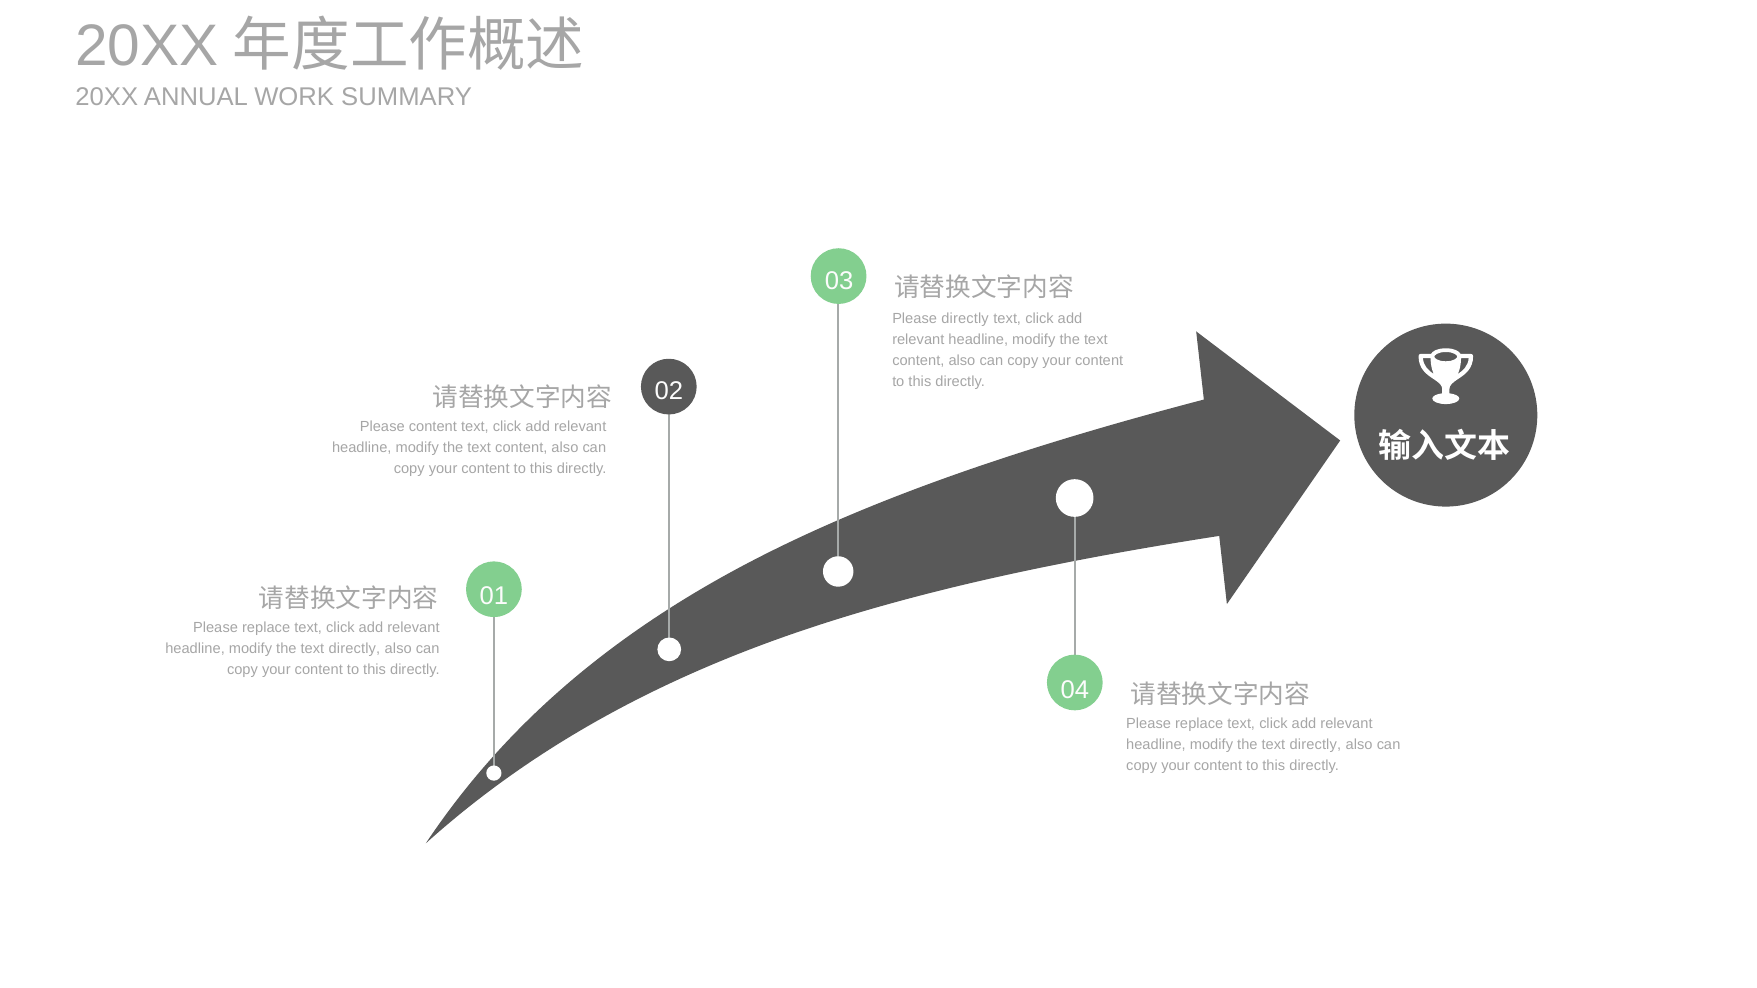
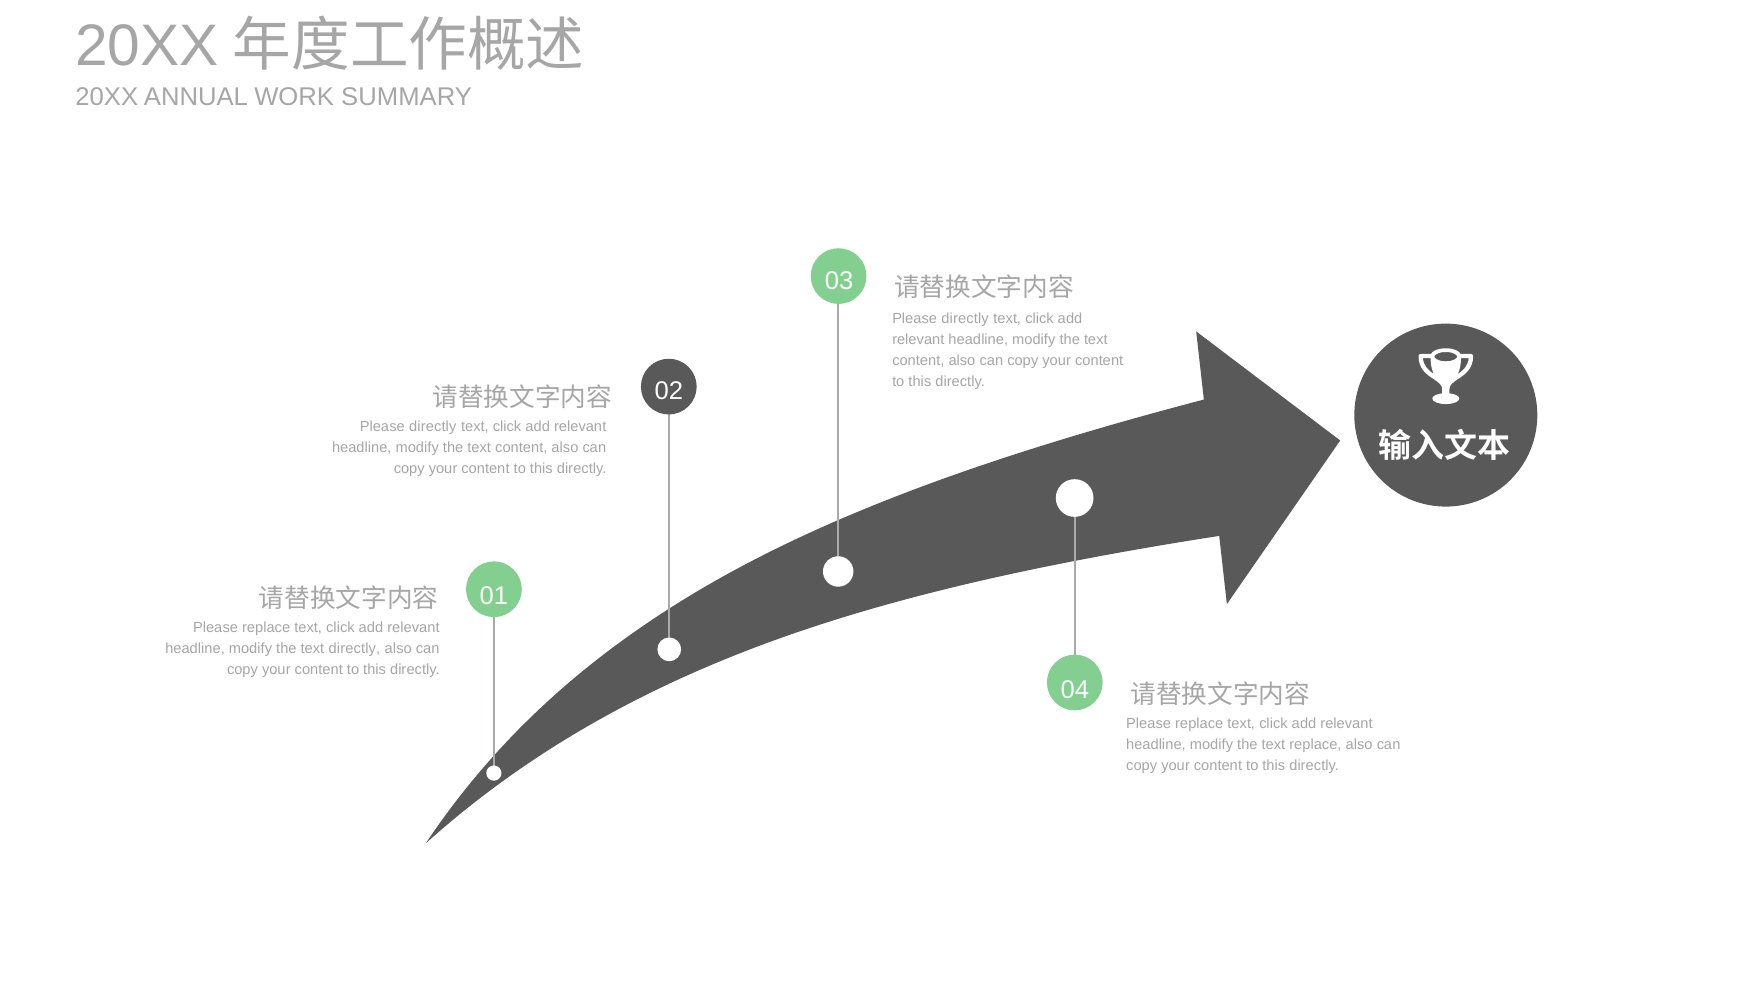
content at (433, 427): content -> directly
directly at (1315, 745): directly -> replace
